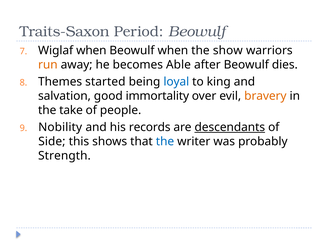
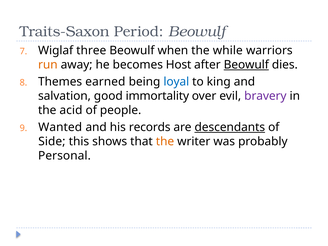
Wiglaf when: when -> three
show: show -> while
Able: Able -> Host
Beowulf at (246, 65) underline: none -> present
started: started -> earned
bravery colour: orange -> purple
take: take -> acid
Nobility: Nobility -> Wanted
the at (165, 142) colour: blue -> orange
Strength: Strength -> Personal
